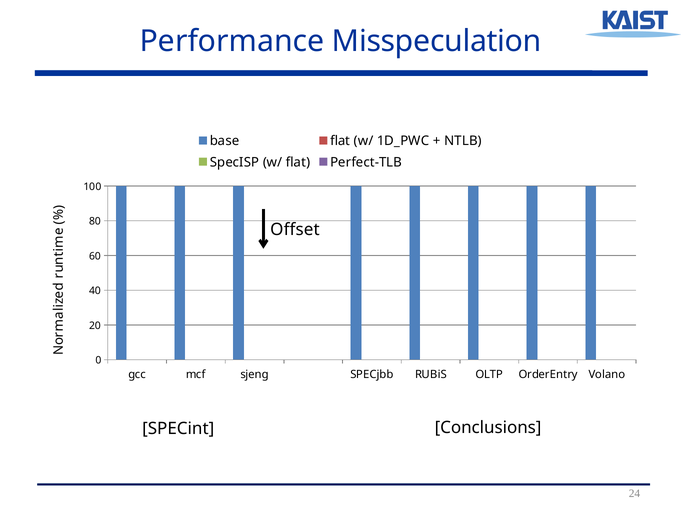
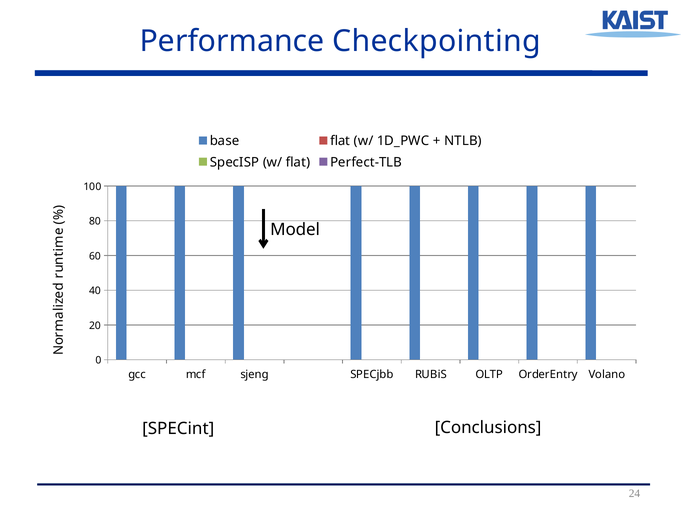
Misspeculation: Misspeculation -> Checkpointing
Offset: Offset -> Model
